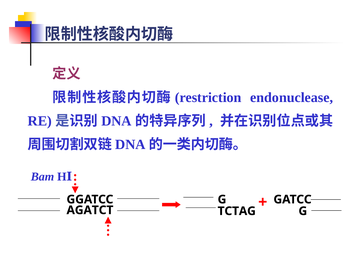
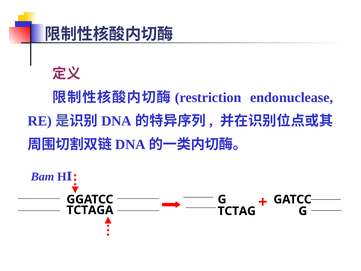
AGATCT: AGATCT -> TCTAGA
